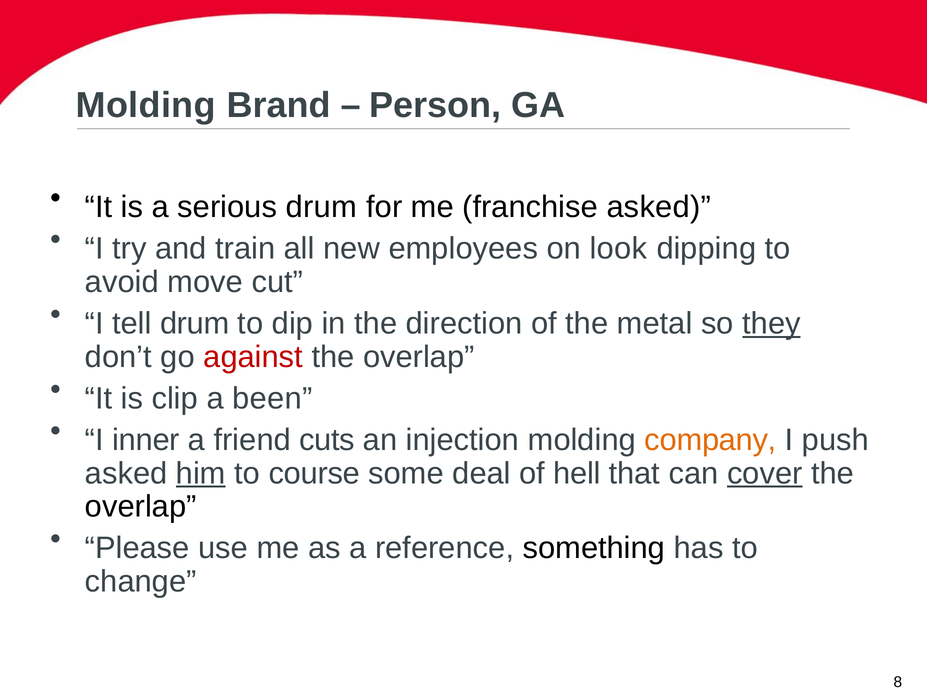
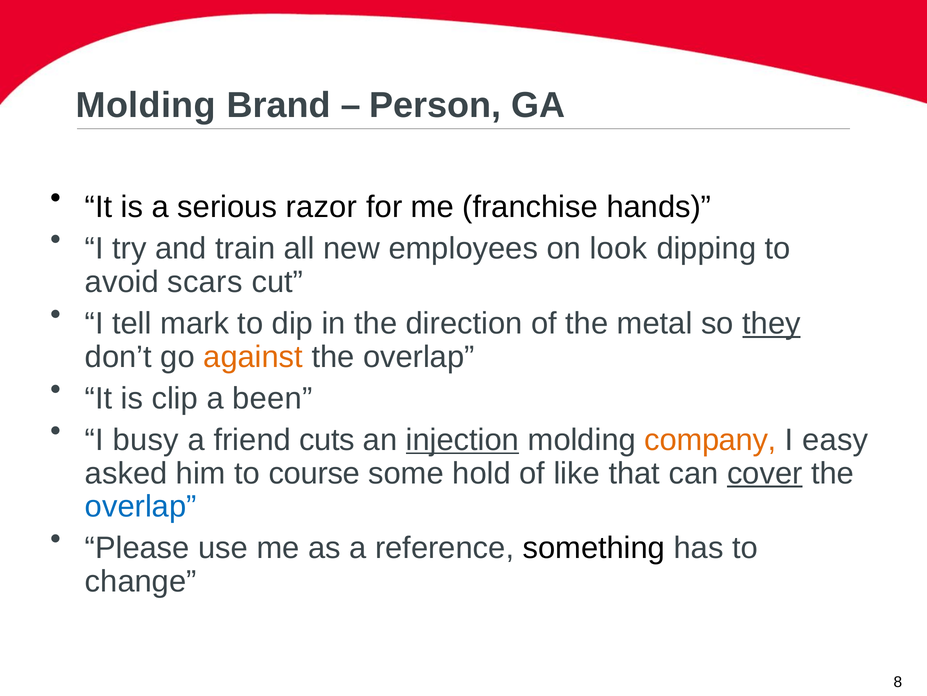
serious drum: drum -> razor
franchise asked: asked -> hands
move: move -> scars
tell drum: drum -> mark
against colour: red -> orange
inner: inner -> busy
injection underline: none -> present
push: push -> easy
him underline: present -> none
deal: deal -> hold
hell: hell -> like
overlap at (141, 506) colour: black -> blue
